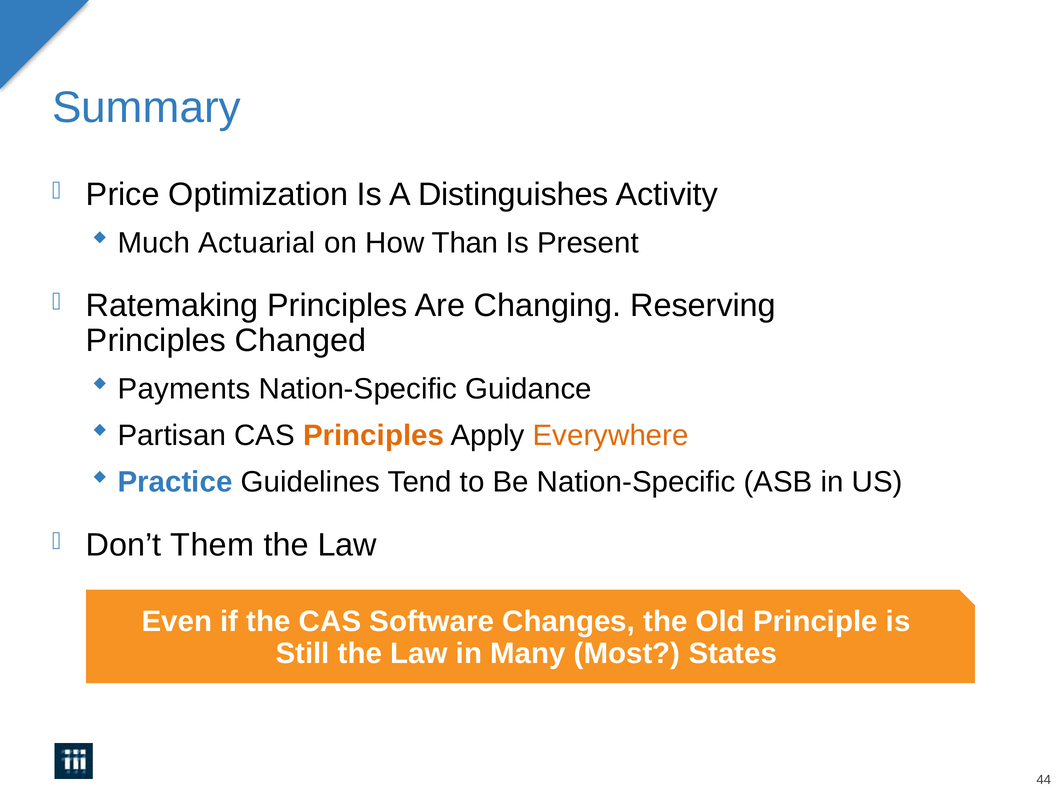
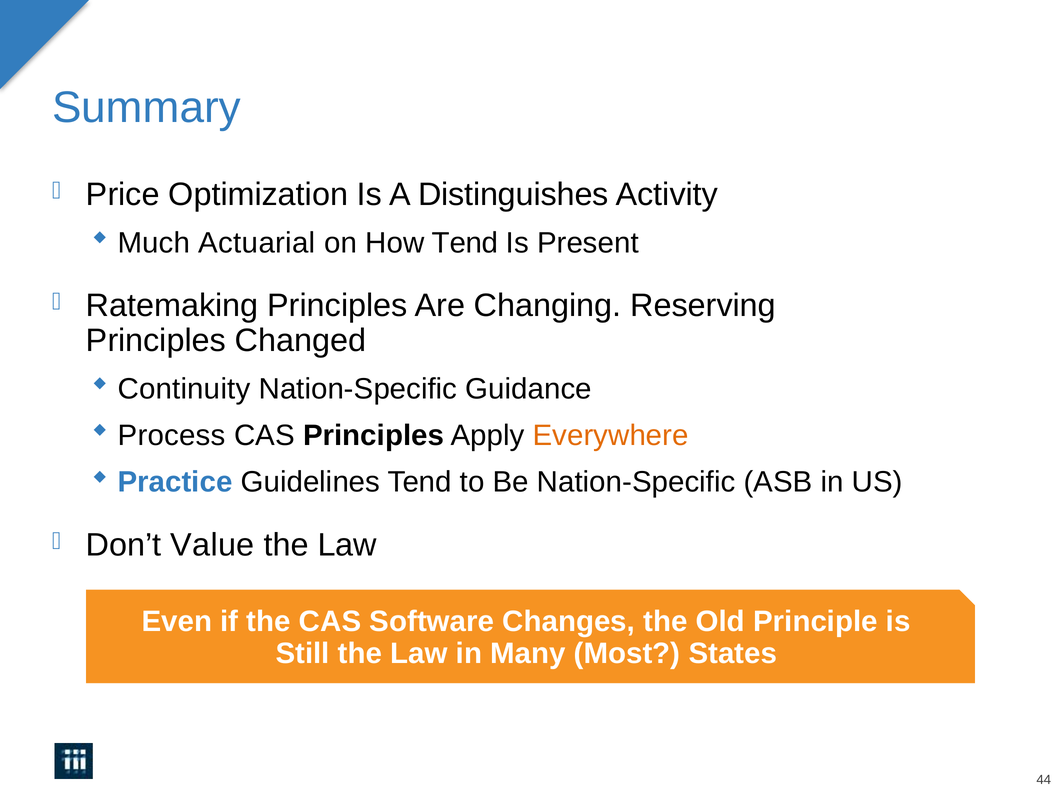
How Than: Than -> Tend
Payments: Payments -> Continuity
Partisan: Partisan -> Process
Principles at (374, 435) colour: orange -> black
Them: Them -> Value
